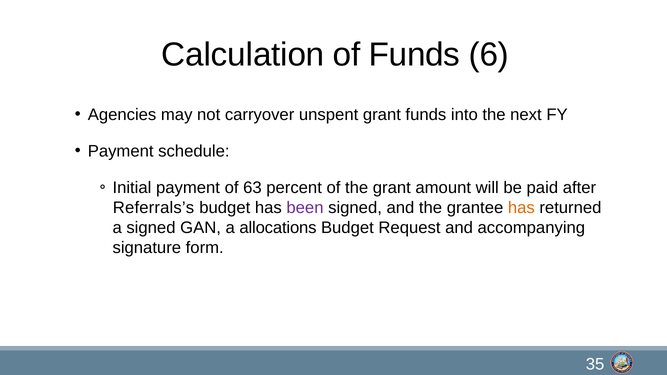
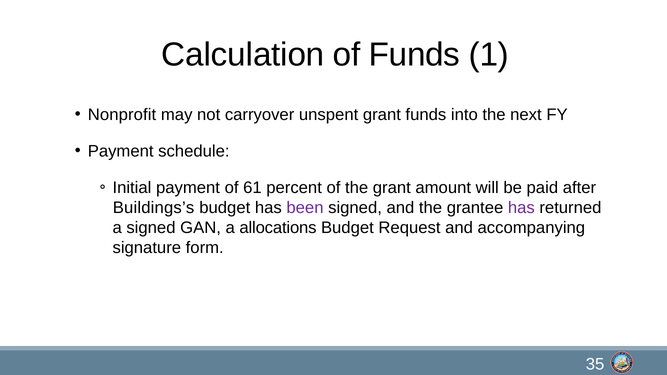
6: 6 -> 1
Agencies: Agencies -> Nonprofit
63: 63 -> 61
Referrals’s: Referrals’s -> Buildings’s
has at (521, 208) colour: orange -> purple
